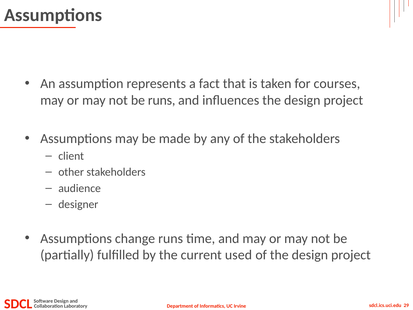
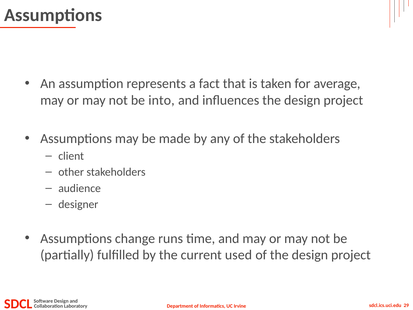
courses: courses -> average
be runs: runs -> into
